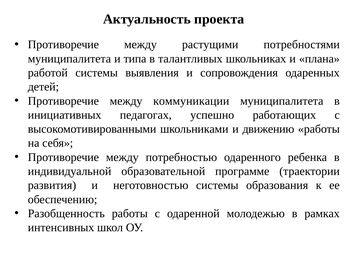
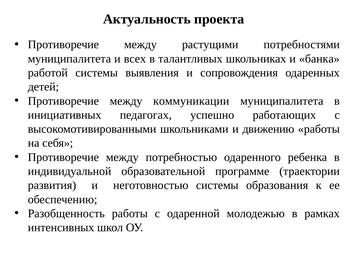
типа: типа -> всех
плана: плана -> банка
